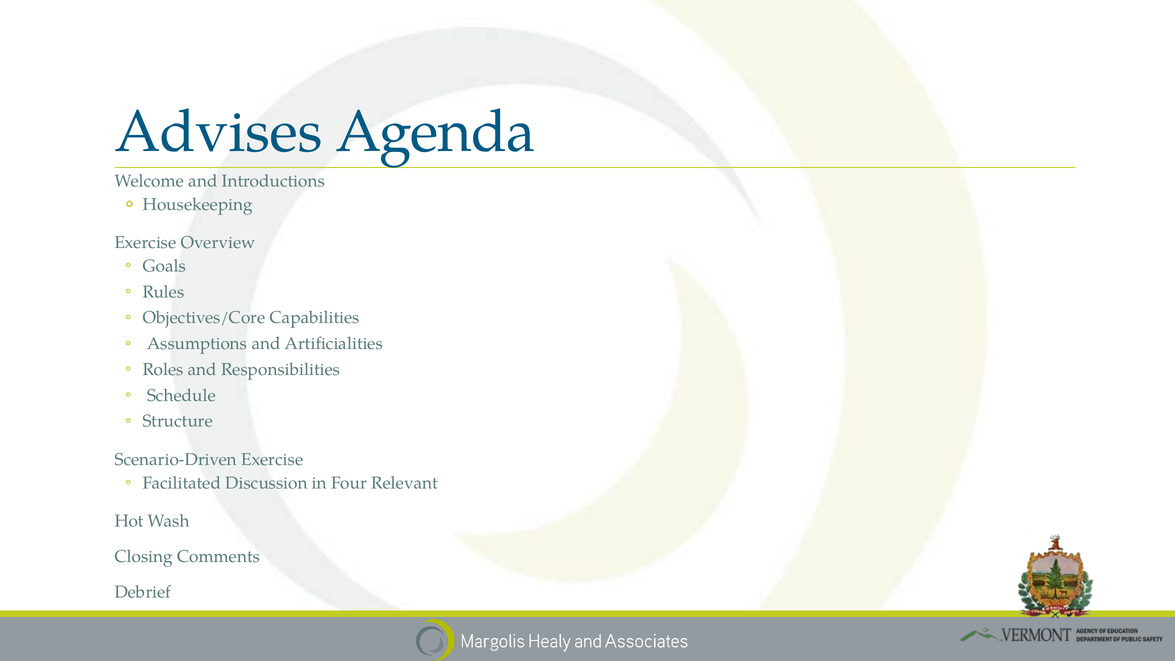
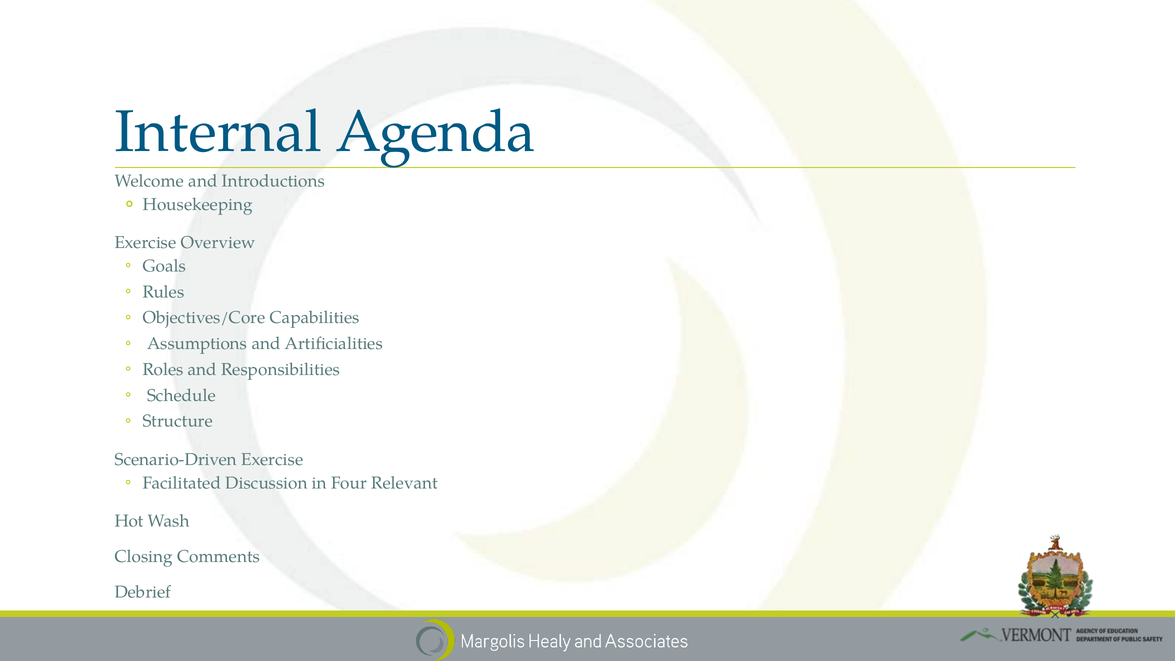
Advises: Advises -> Internal
